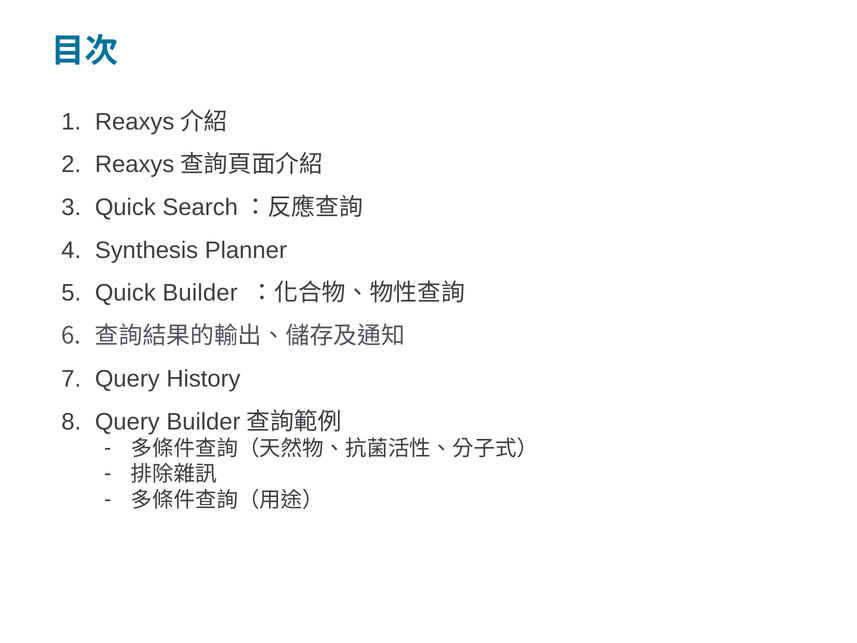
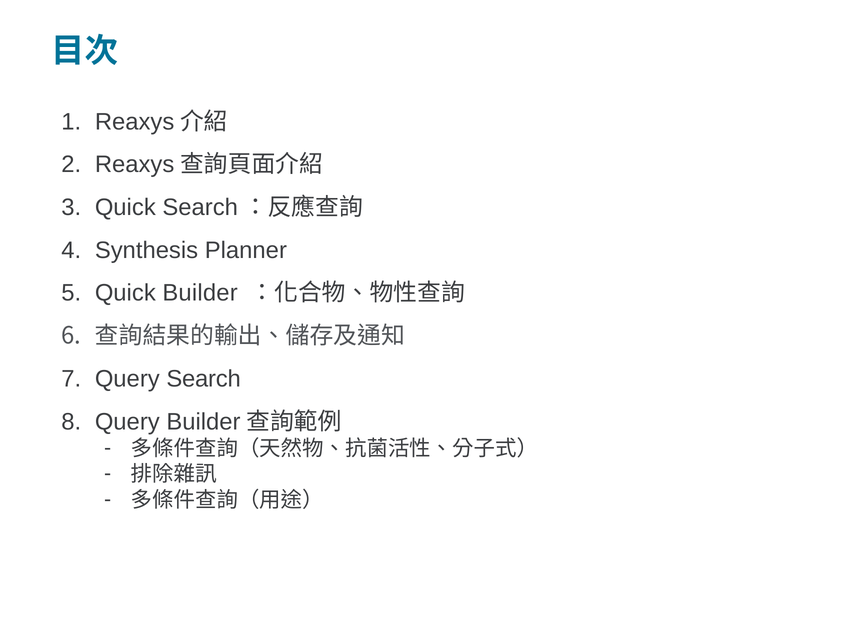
History: History -> Search
